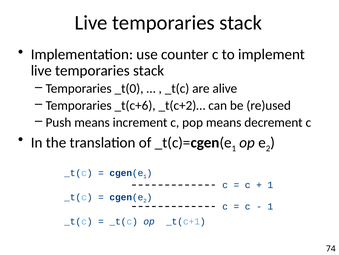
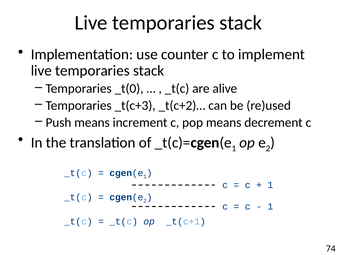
_t(c+6: _t(c+6 -> _t(c+3
